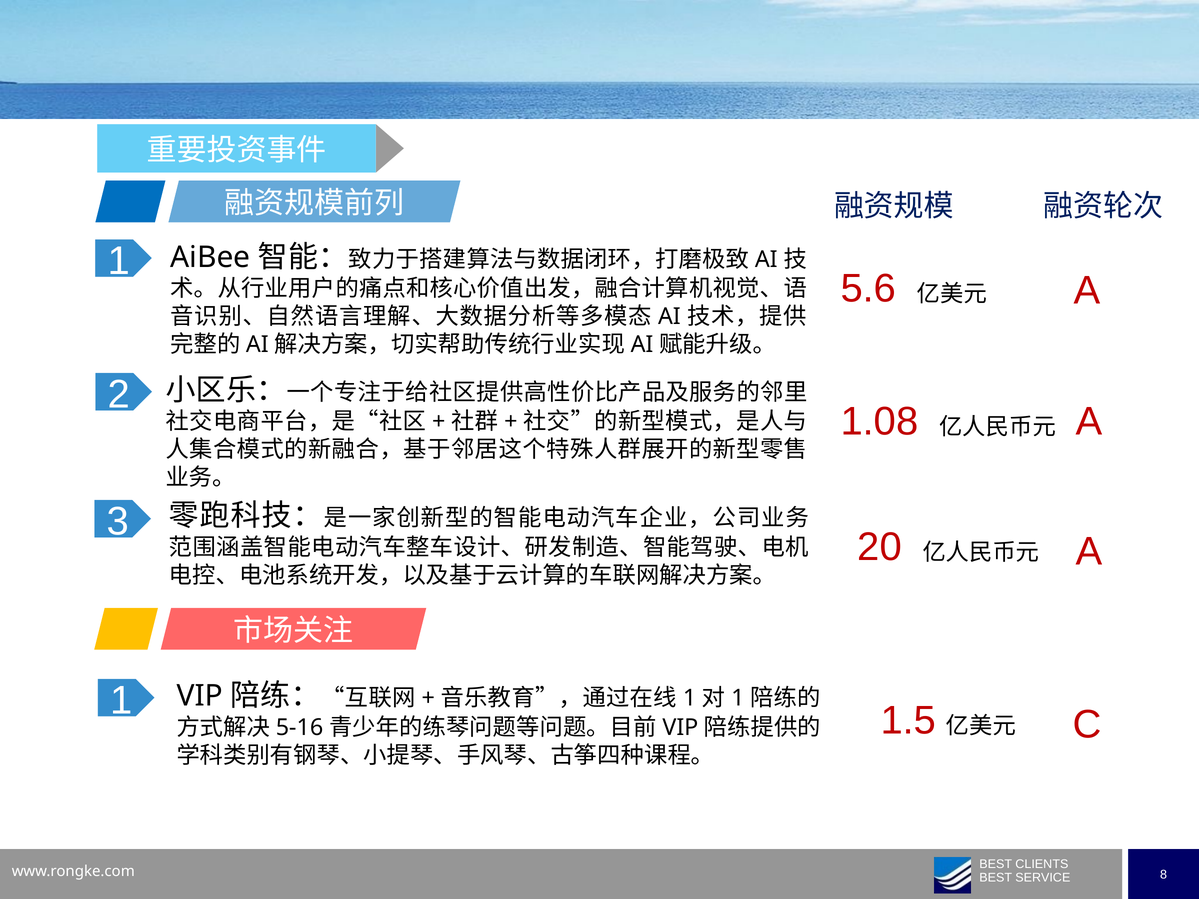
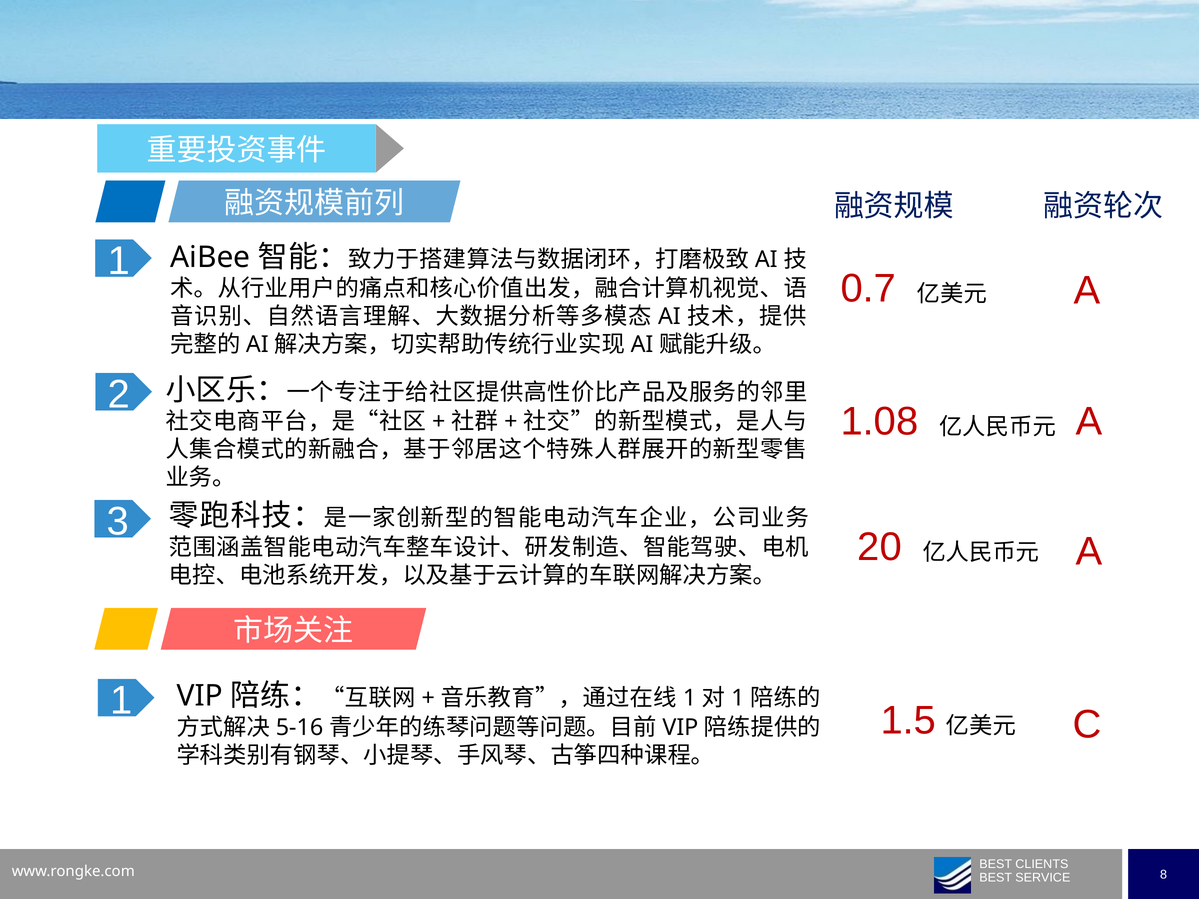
5.6: 5.6 -> 0.7
